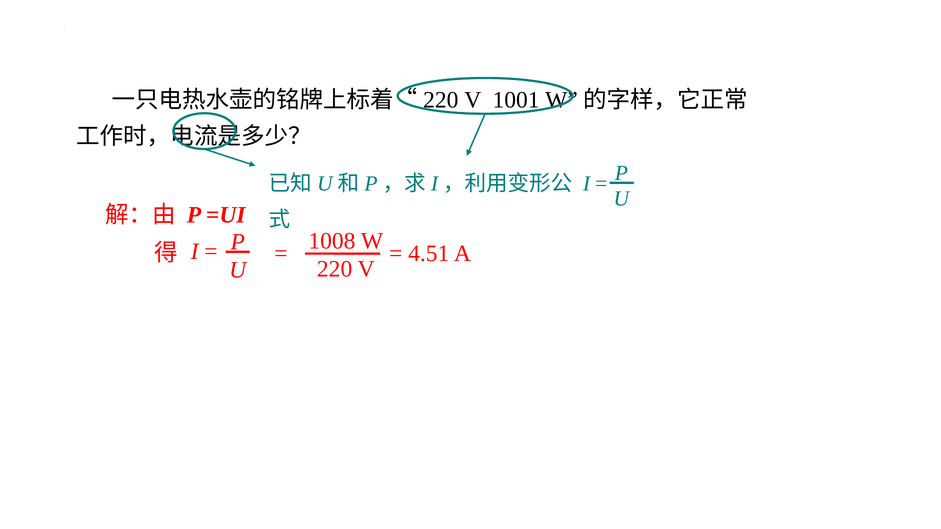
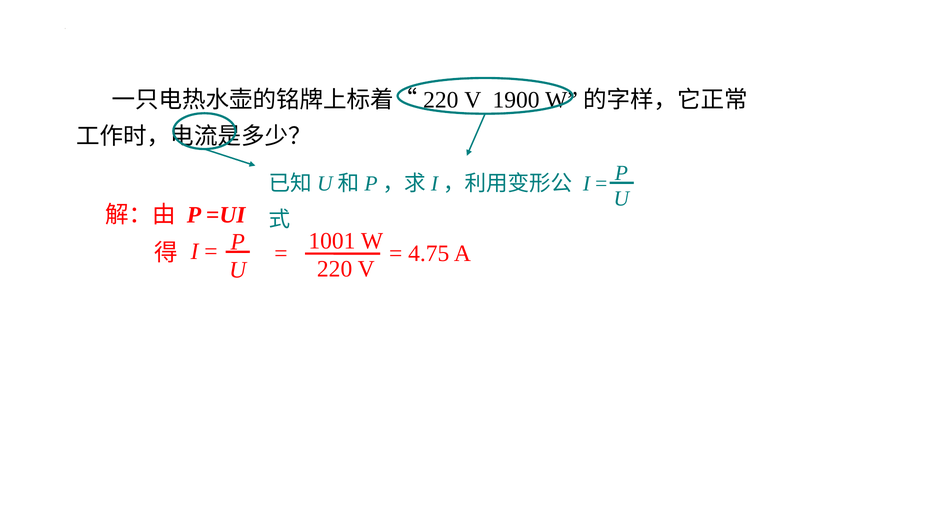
1001: 1001 -> 1900
1008: 1008 -> 1001
4.51: 4.51 -> 4.75
